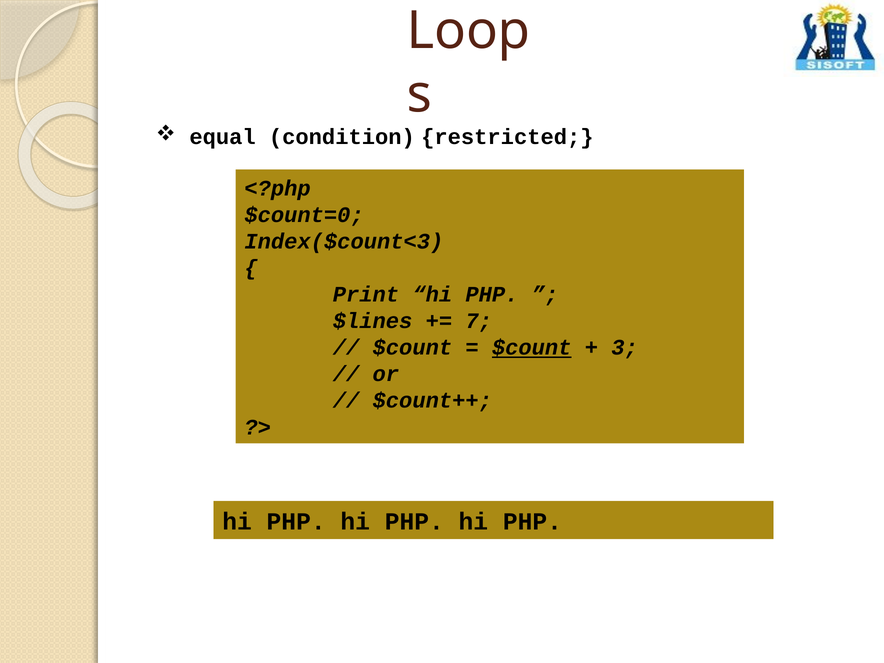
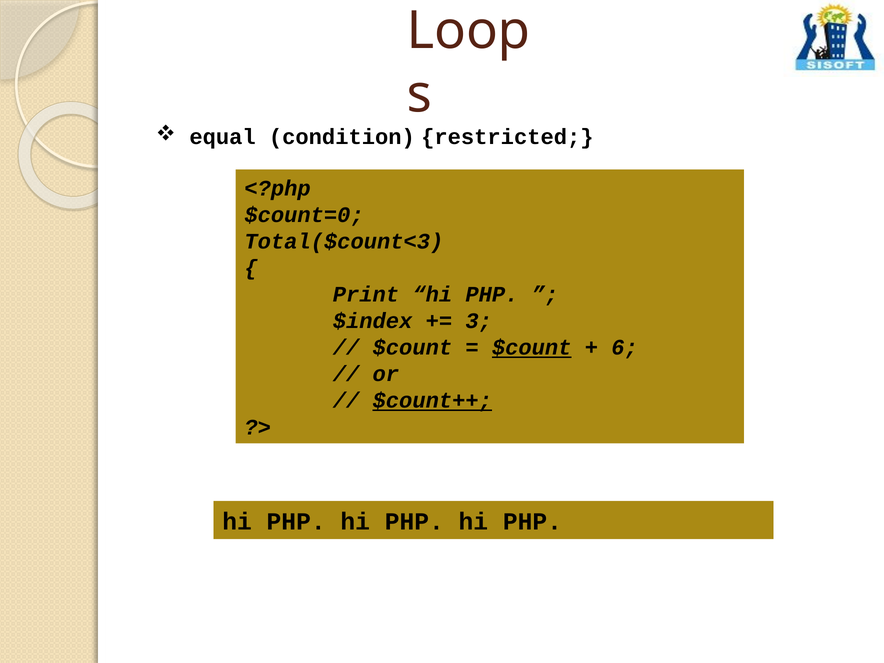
Index($count<3: Index($count<3 -> Total($count<3
$lines: $lines -> $index
7: 7 -> 3
3: 3 -> 6
$count++ underline: none -> present
